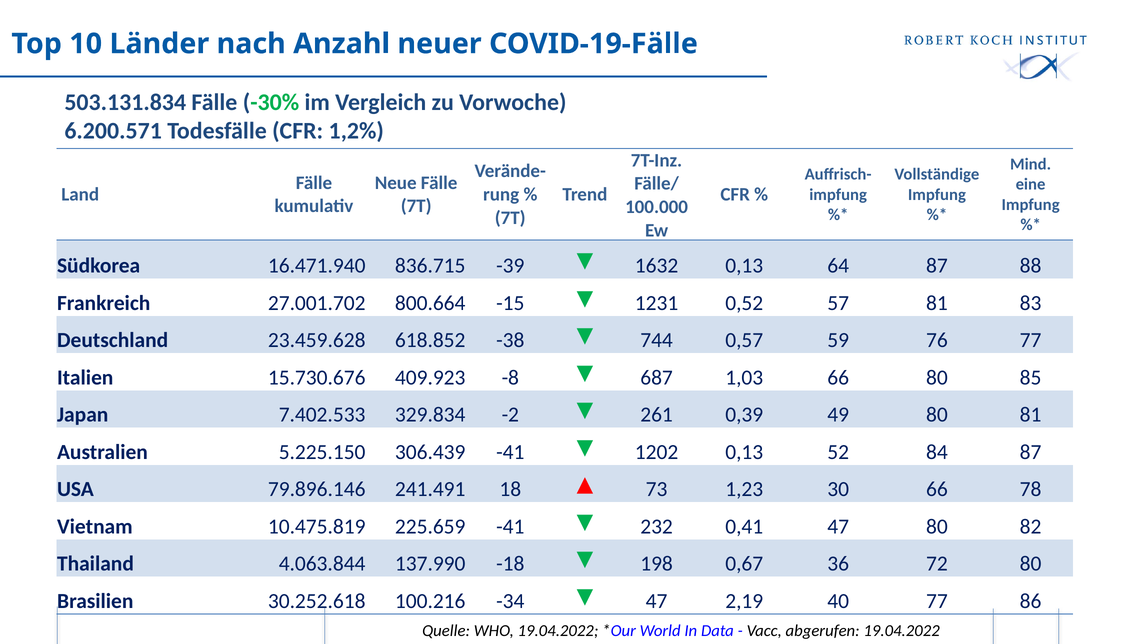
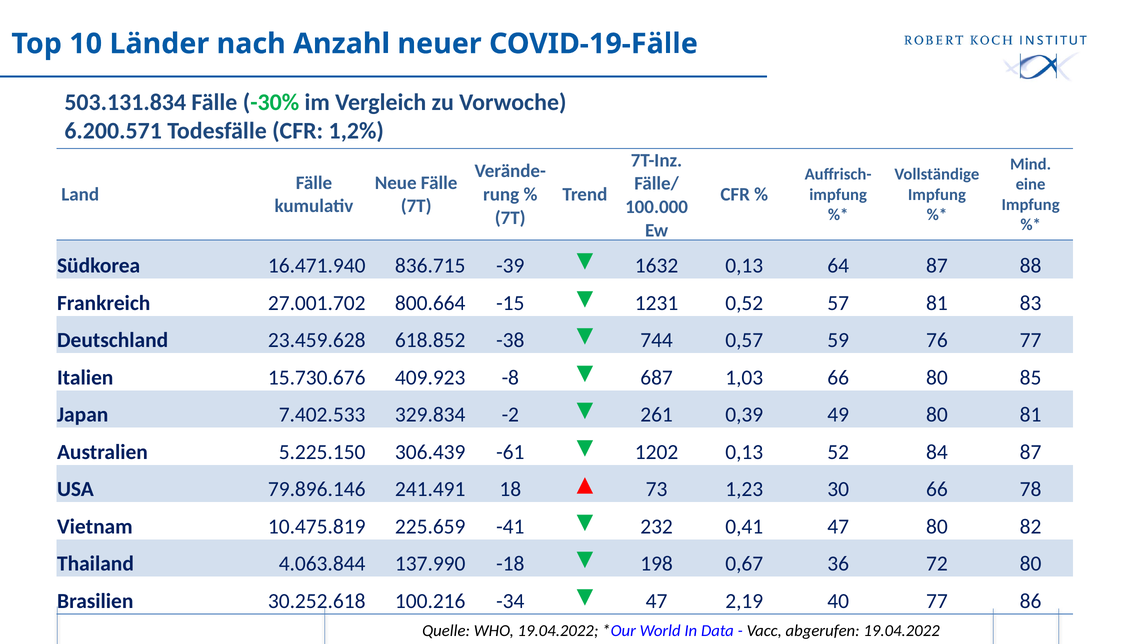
306.439 -41: -41 -> -61
